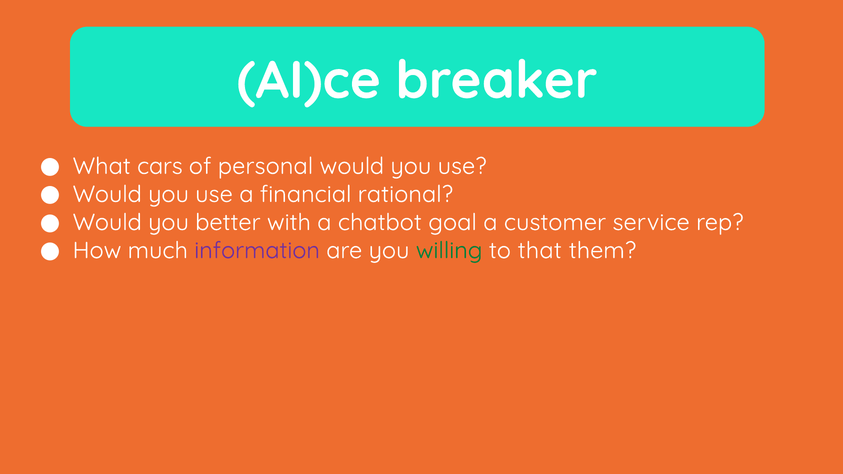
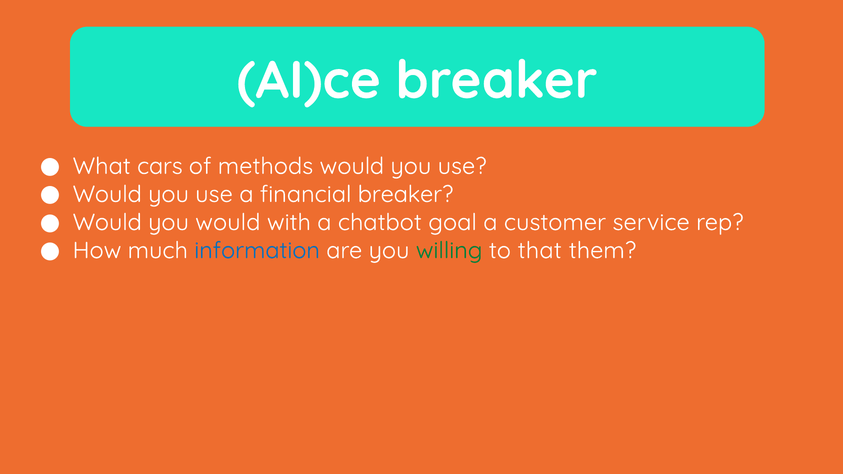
personal: personal -> methods
financial rational: rational -> breaker
you better: better -> would
information colour: purple -> blue
